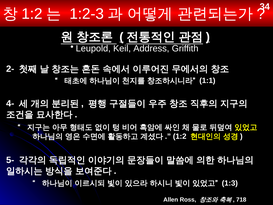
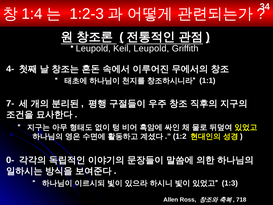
1:2 at (32, 14): 1:2 -> 1:4
Keil Address: Address -> Leupold
2-: 2- -> 4-
4-: 4- -> 7-
5-: 5- -> 0-
